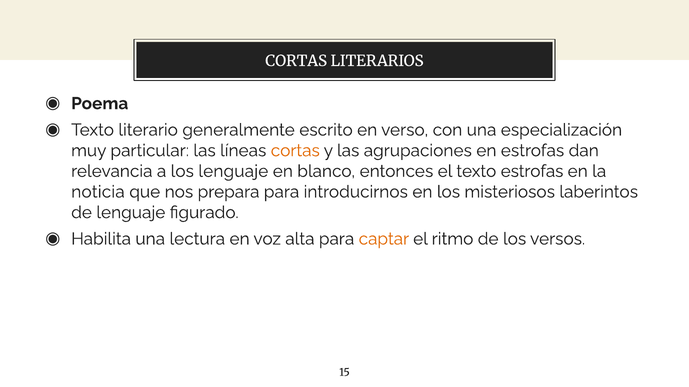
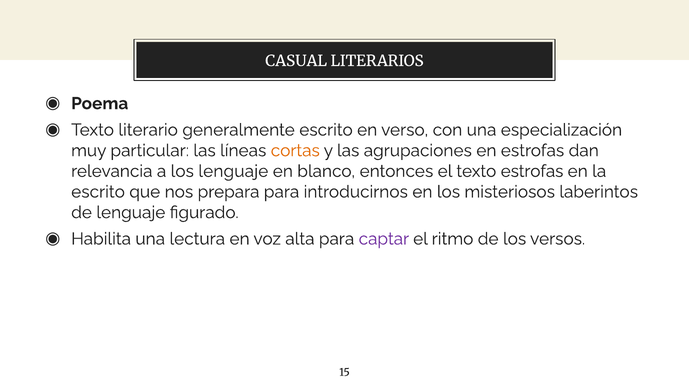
CORTAS at (296, 61): CORTAS -> CASUAL
noticia at (98, 192): noticia -> escrito
captar colour: orange -> purple
